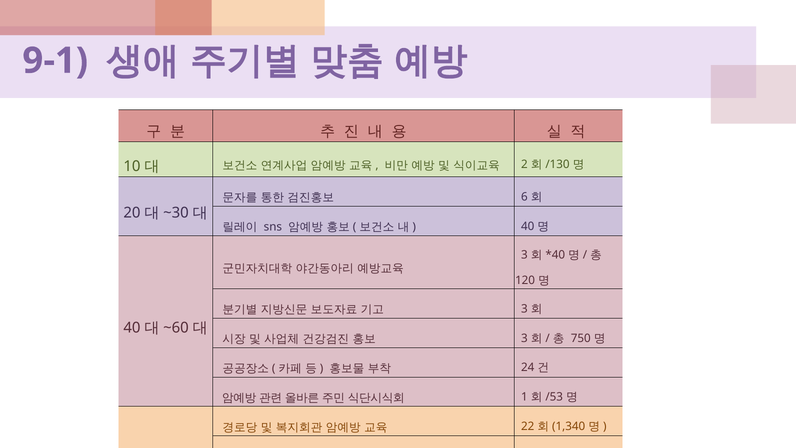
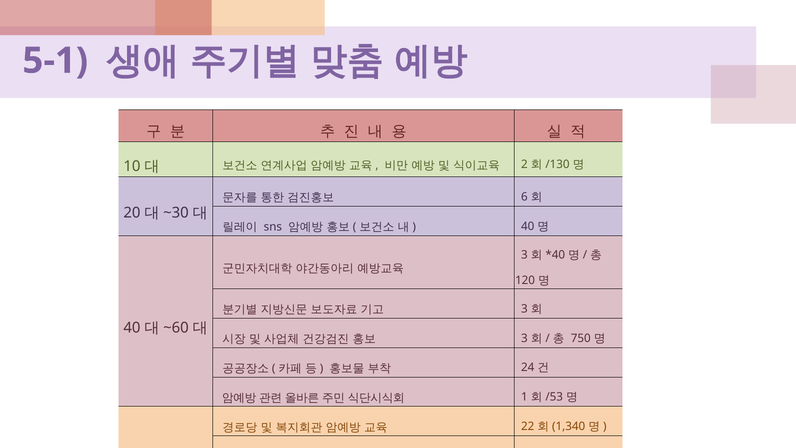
9-1: 9-1 -> 5-1
